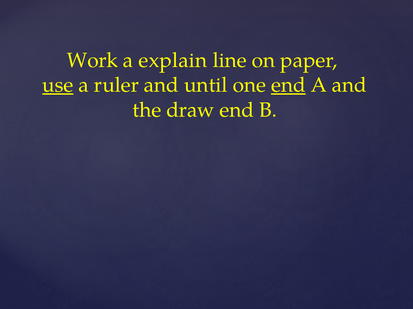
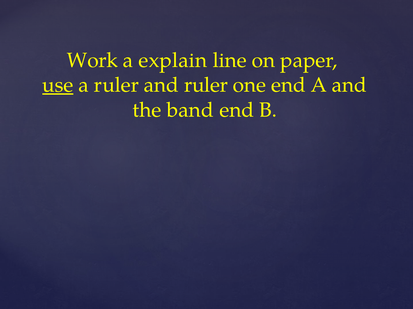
and until: until -> ruler
end at (288, 85) underline: present -> none
draw: draw -> band
